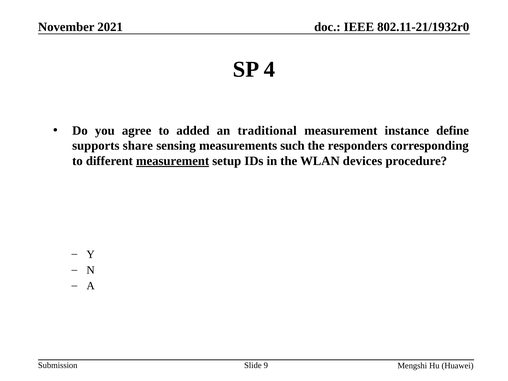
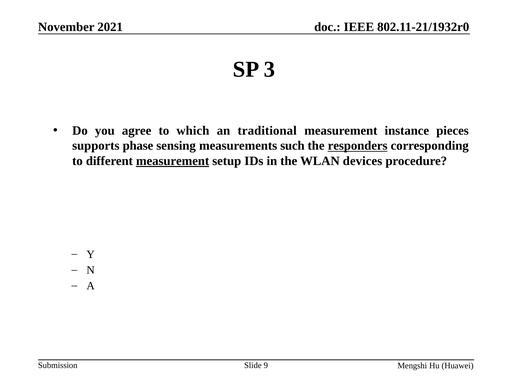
4: 4 -> 3
added: added -> which
define: define -> pieces
share: share -> phase
responders underline: none -> present
